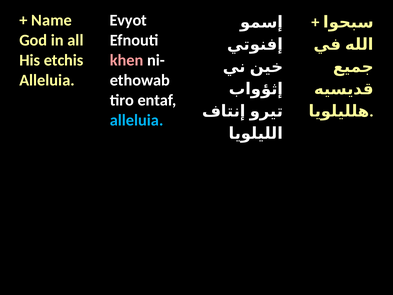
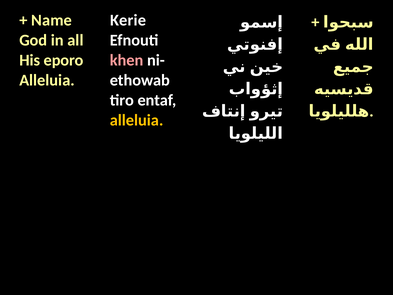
Evyot: Evyot -> Kerie
etchis: etchis -> eporo
alleluia at (137, 120) colour: light blue -> yellow
